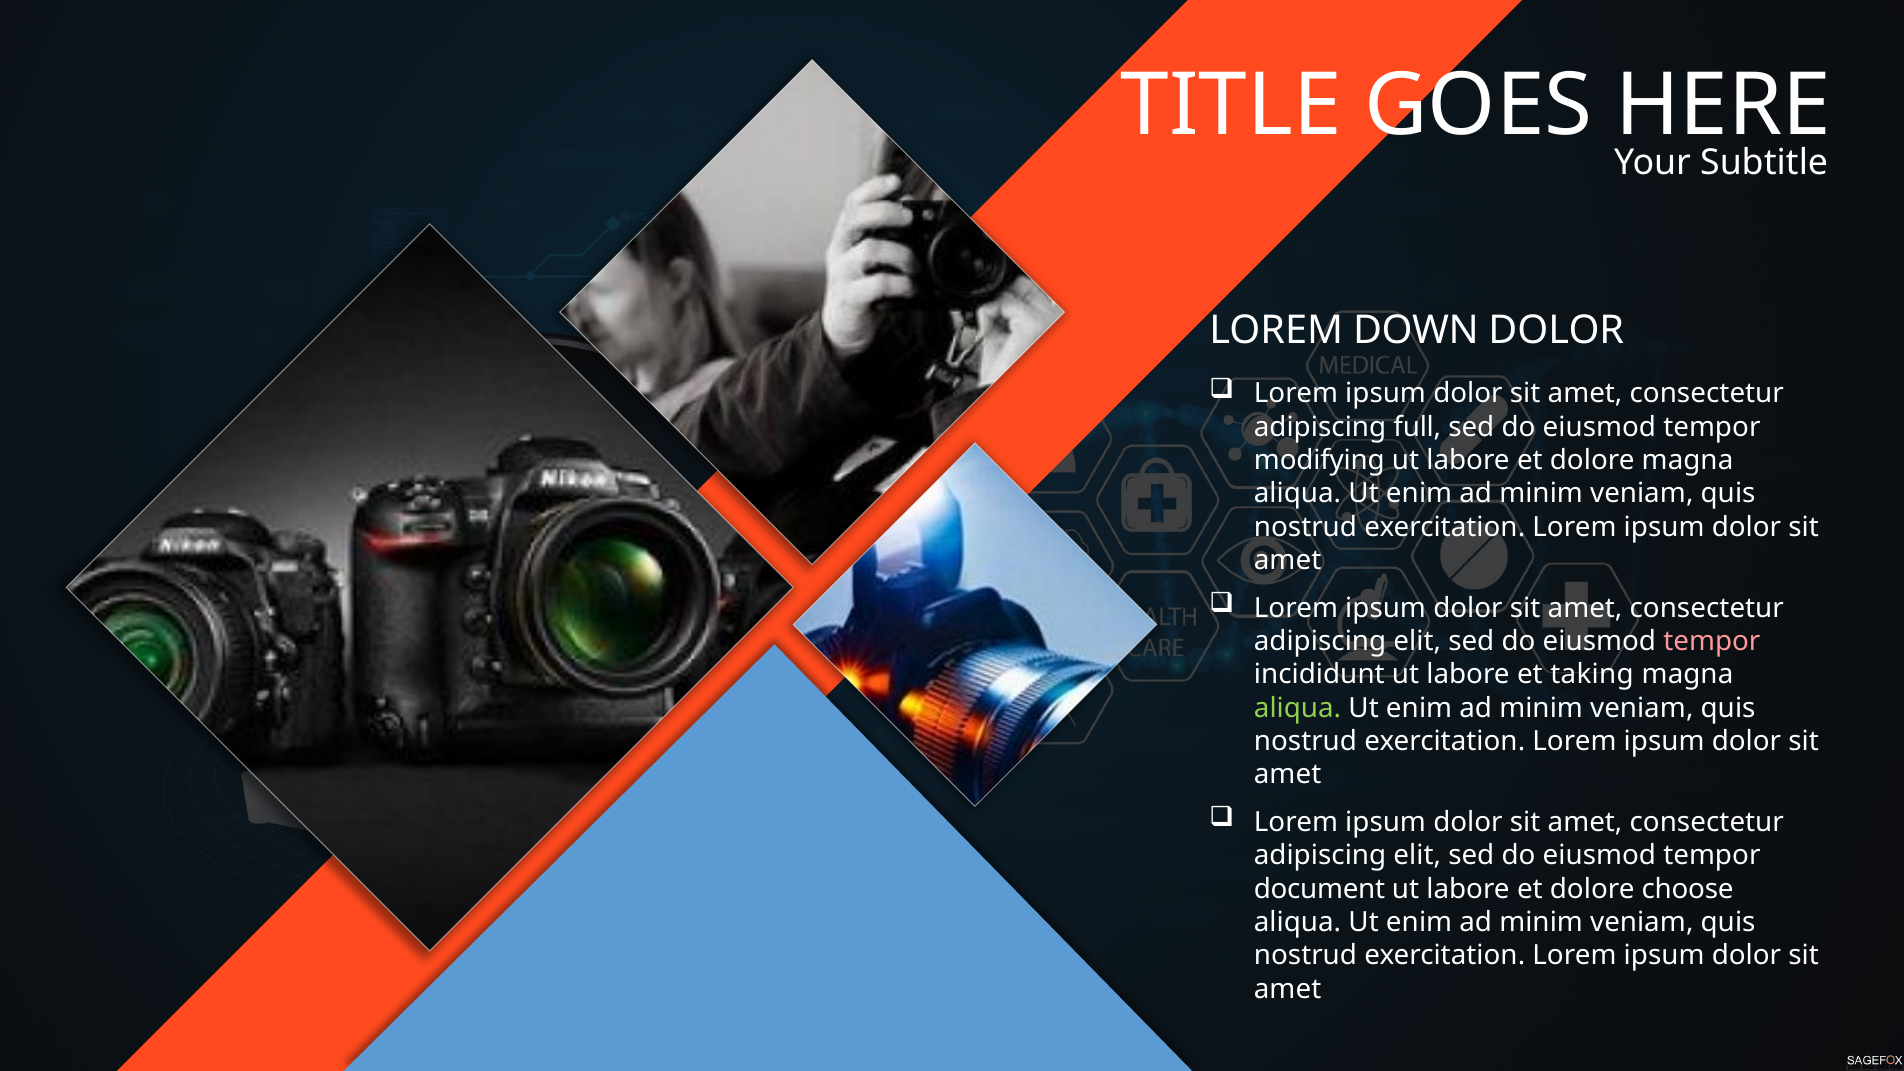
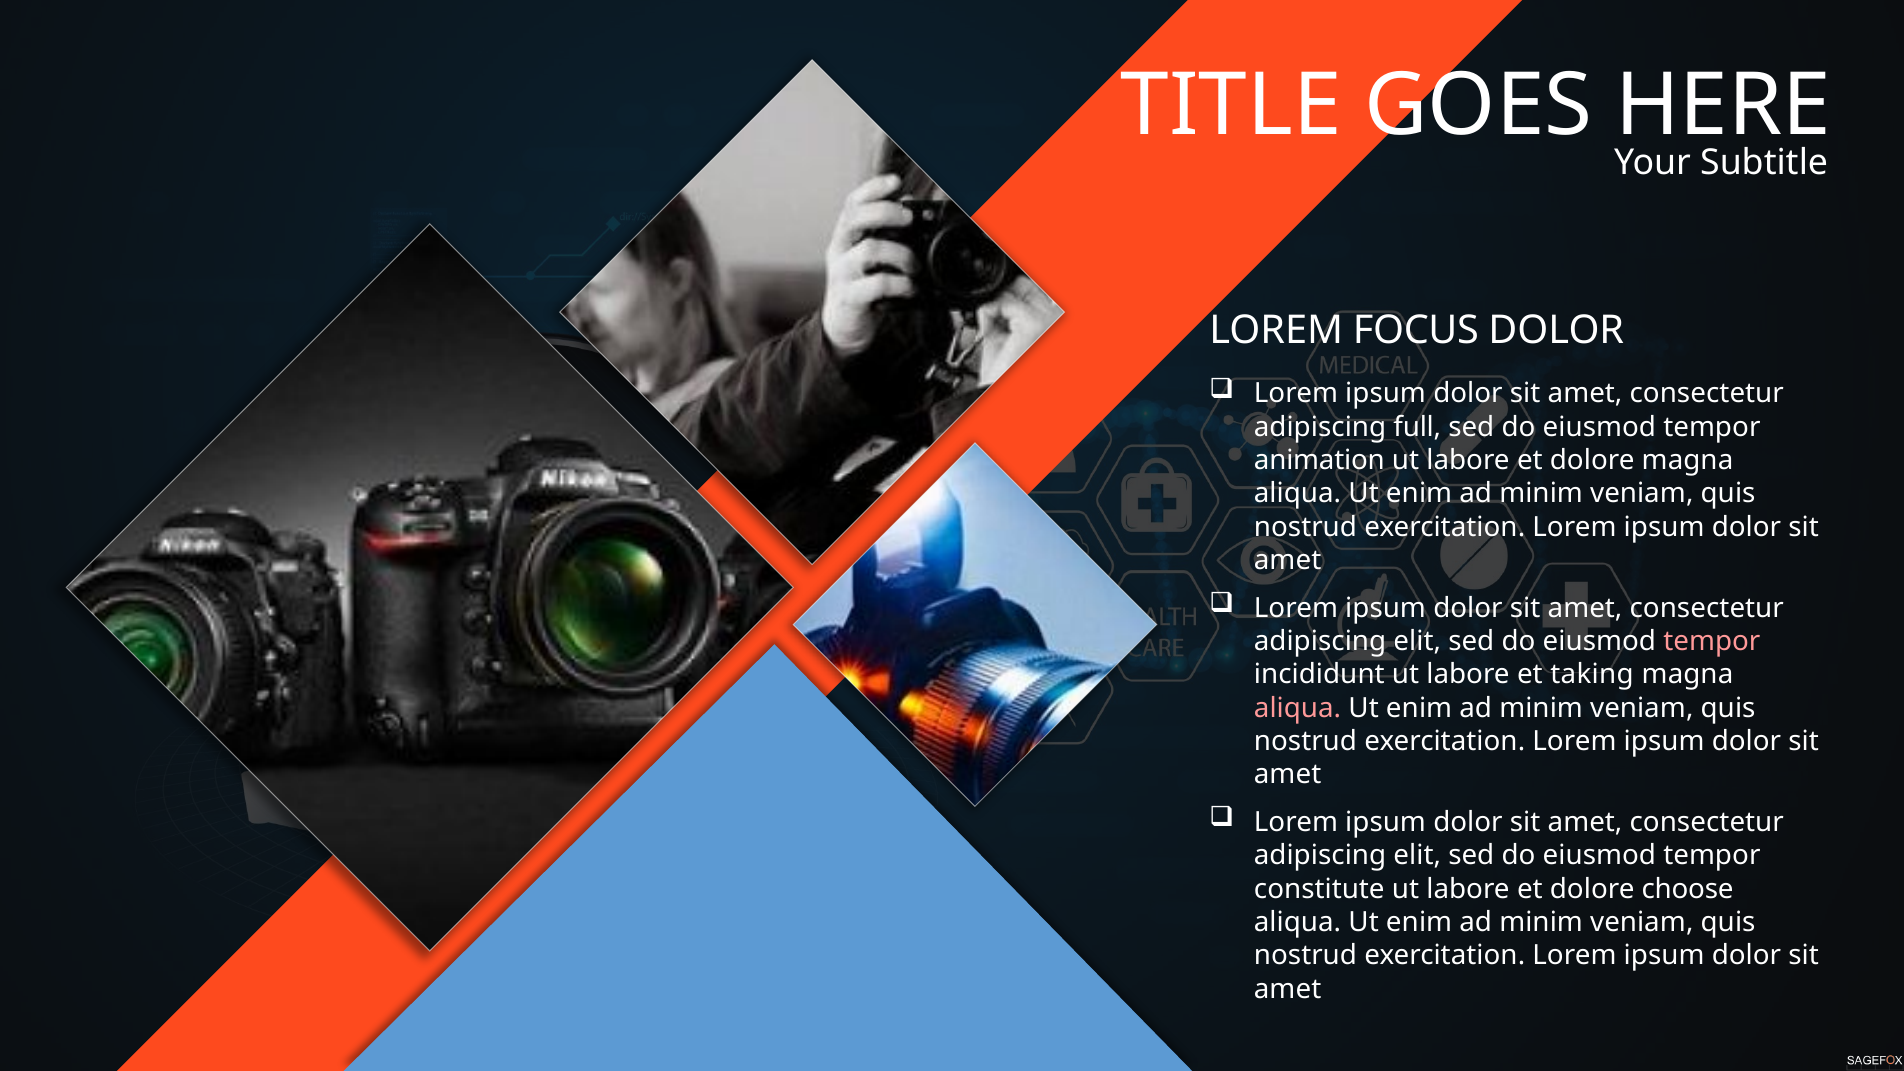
DOWN: DOWN -> FOCUS
modifying: modifying -> animation
aliqua at (1298, 708) colour: light green -> pink
document: document -> constitute
